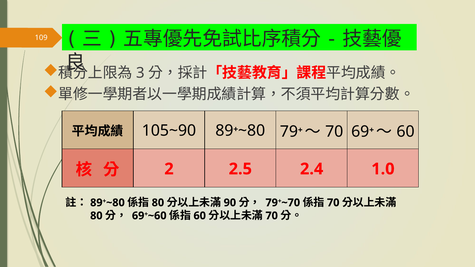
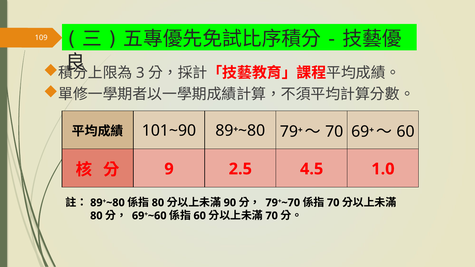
105~90: 105~90 -> 101~90
2: 2 -> 9
2.4: 2.4 -> 4.5
